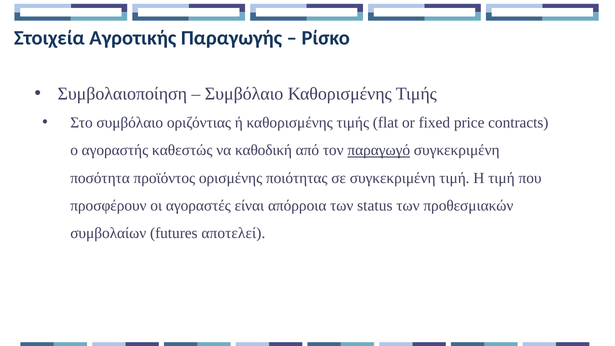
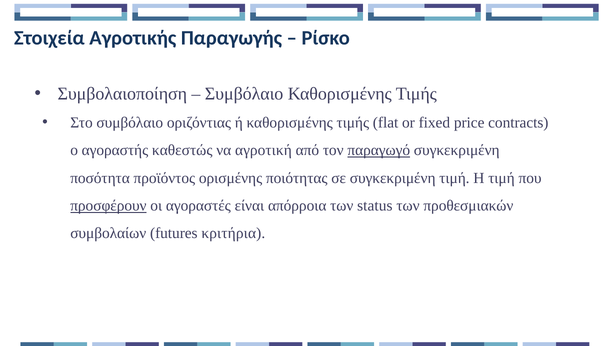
καθοδική: καθοδική -> αγροτική
προσφέρουν underline: none -> present
αποτελεί: αποτελεί -> κριτήρια
